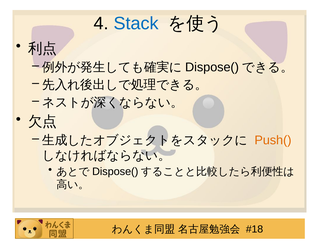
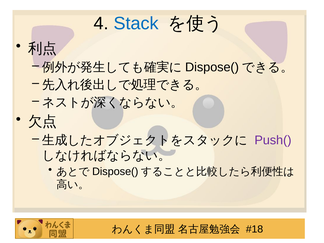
Push( colour: orange -> purple
